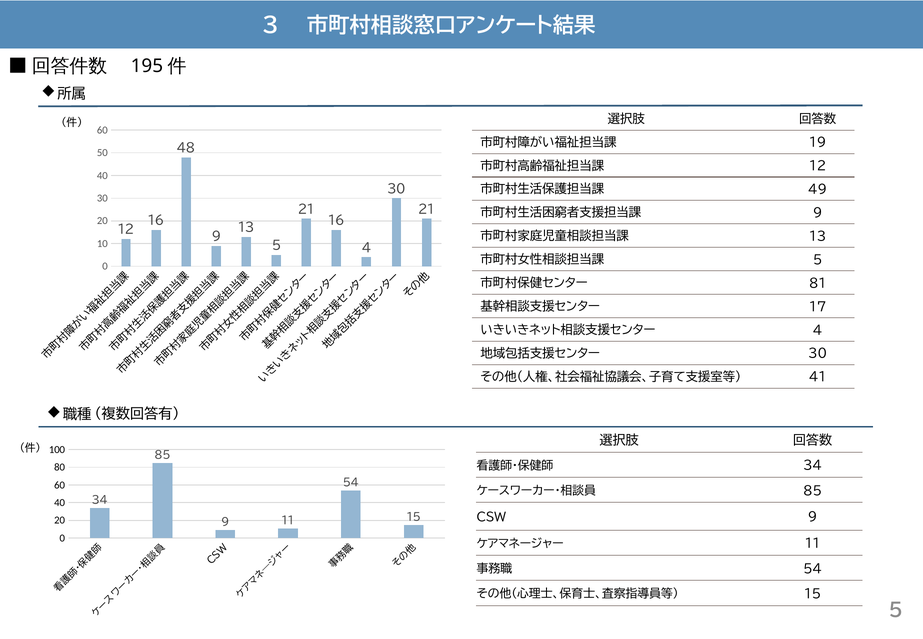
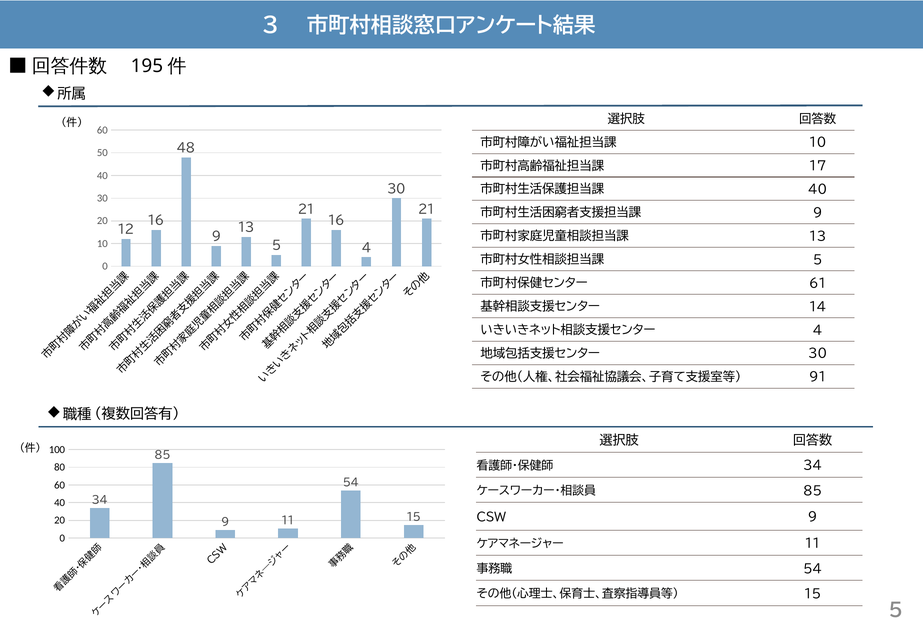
19 at (818, 143): 19 -> 10
12 at (818, 166): 12 -> 17
49 at (818, 190): 49 -> 40
81: 81 -> 61
17: 17 -> 14
41: 41 -> 91
